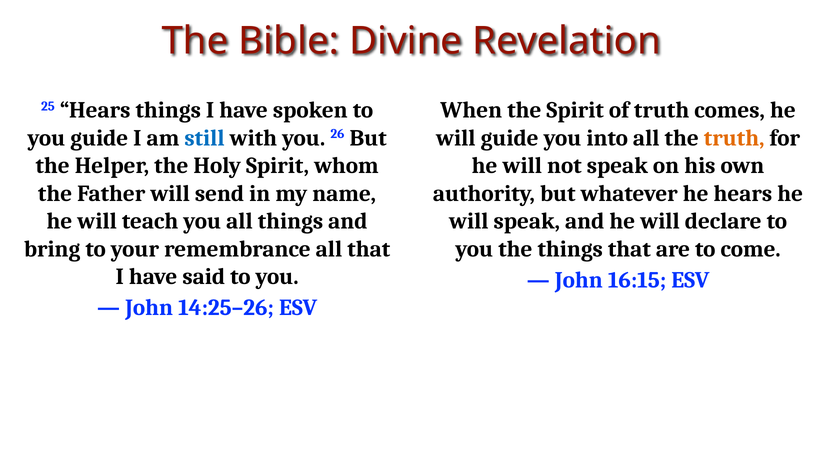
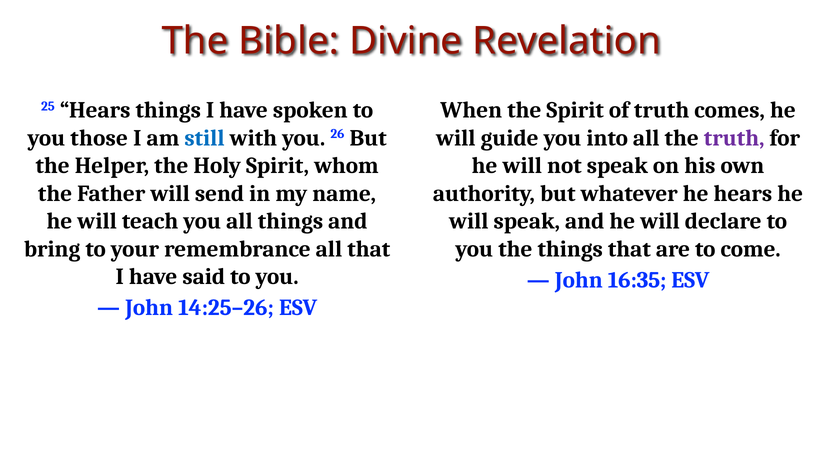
you guide: guide -> those
truth at (734, 138) colour: orange -> purple
16:15: 16:15 -> 16:35
